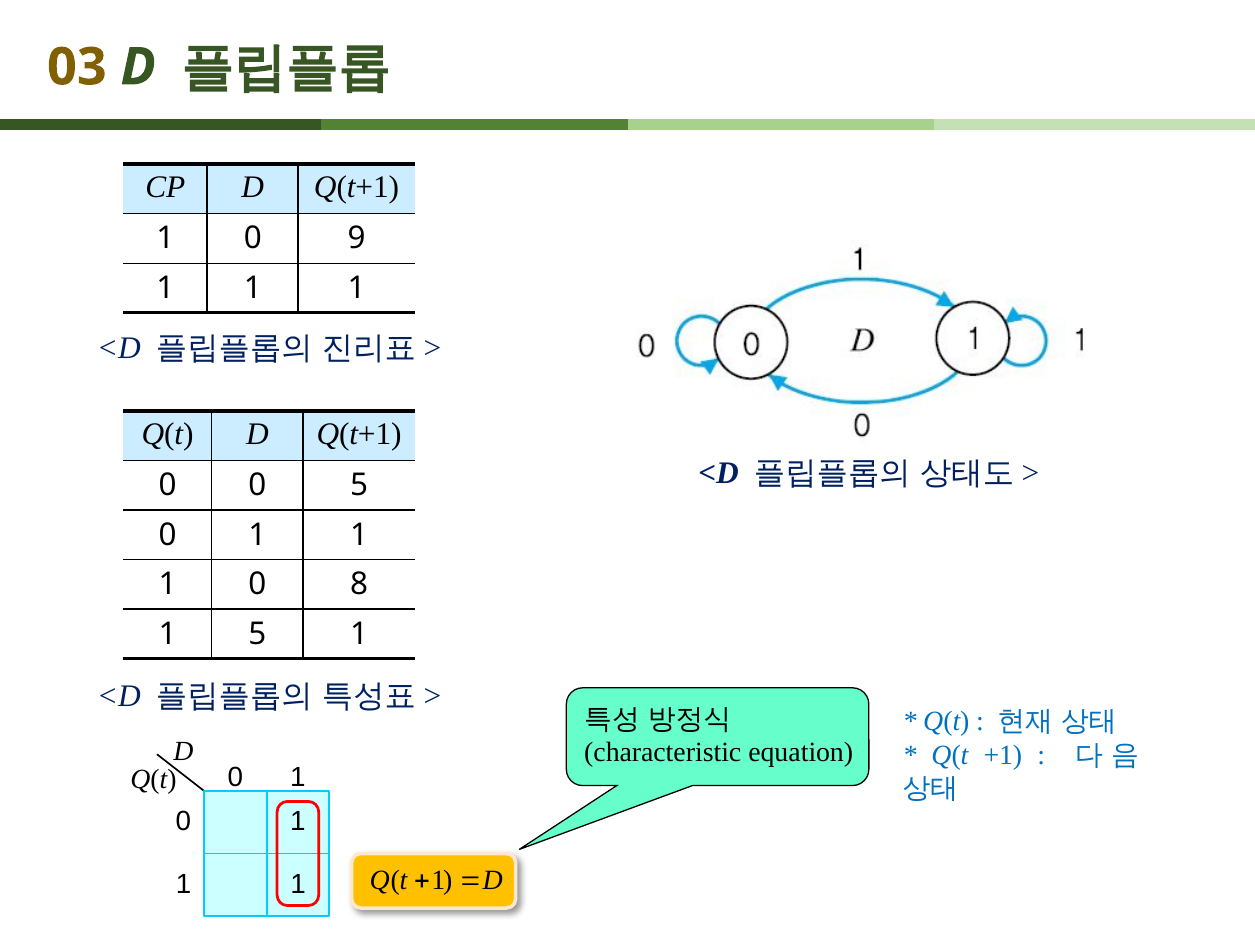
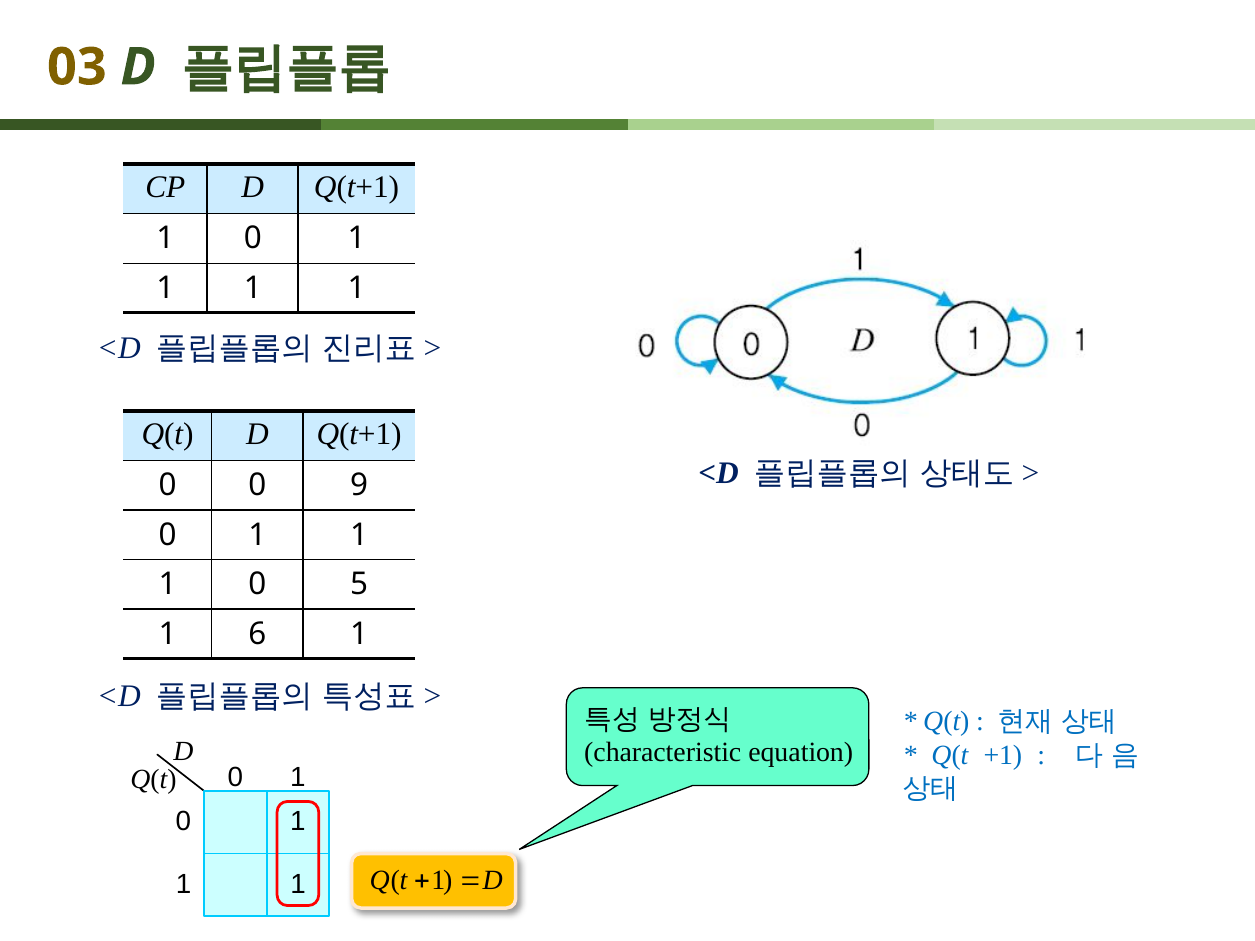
9 at (357, 238): 9 -> 1
0 5: 5 -> 9
8: 8 -> 5
1 5: 5 -> 6
